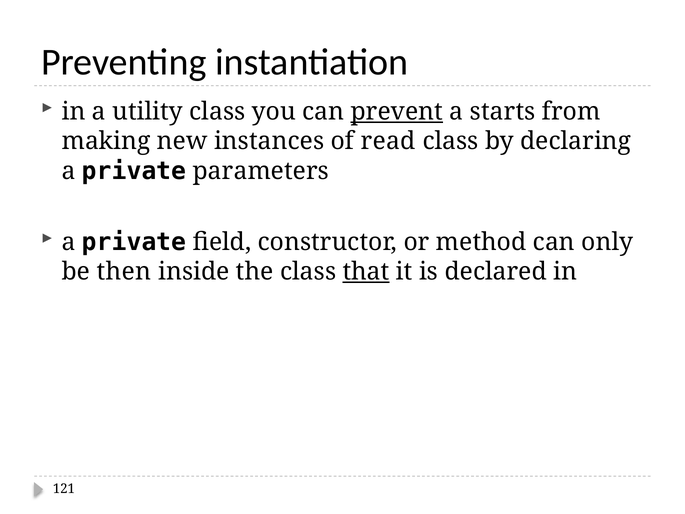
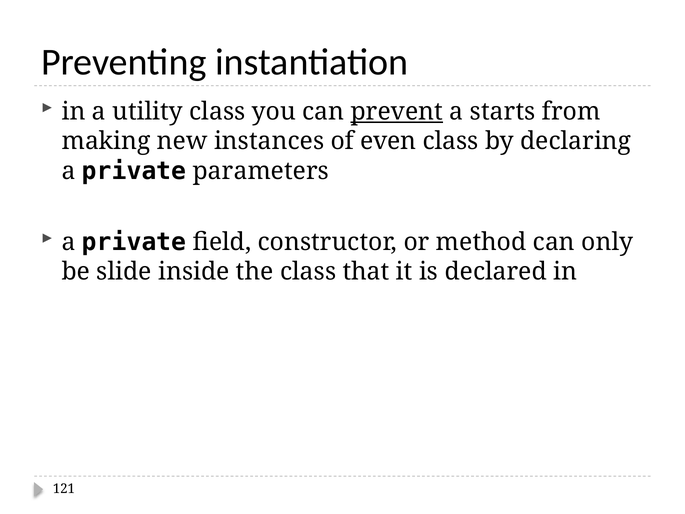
read: read -> even
then: then -> slide
that underline: present -> none
